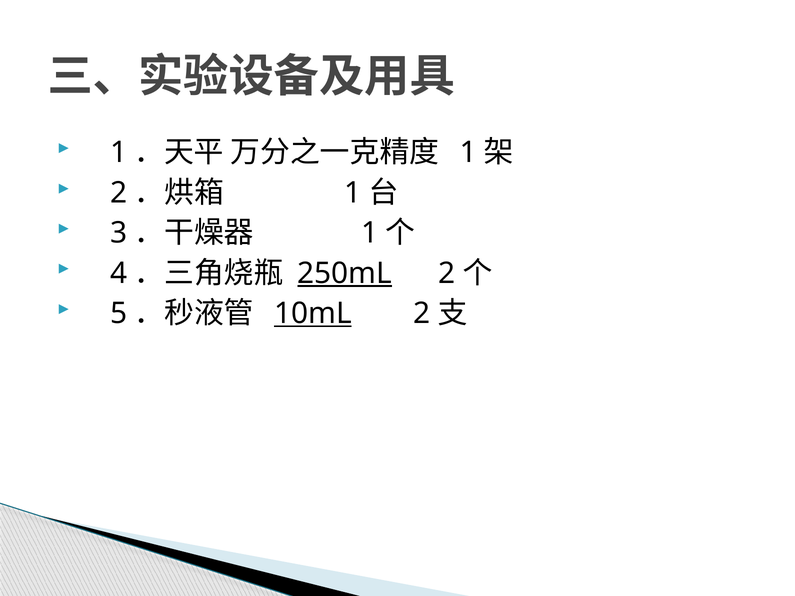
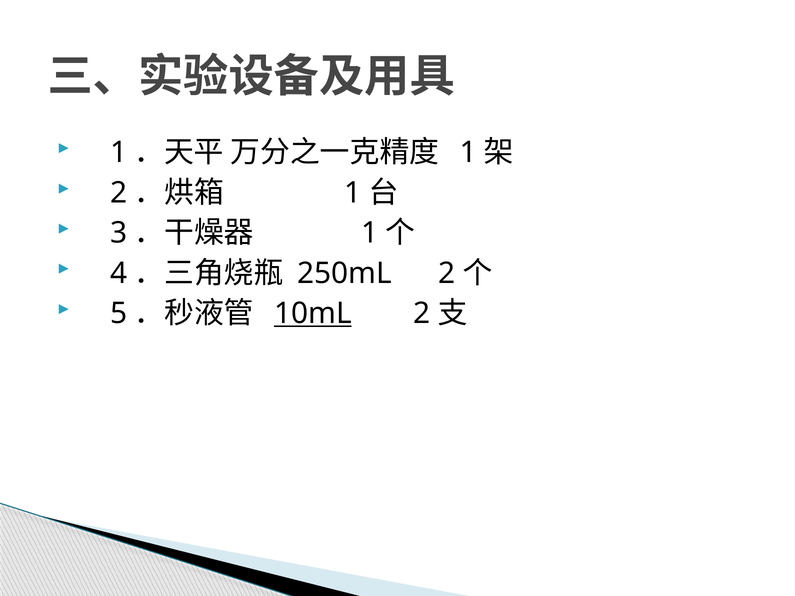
250mL underline: present -> none
